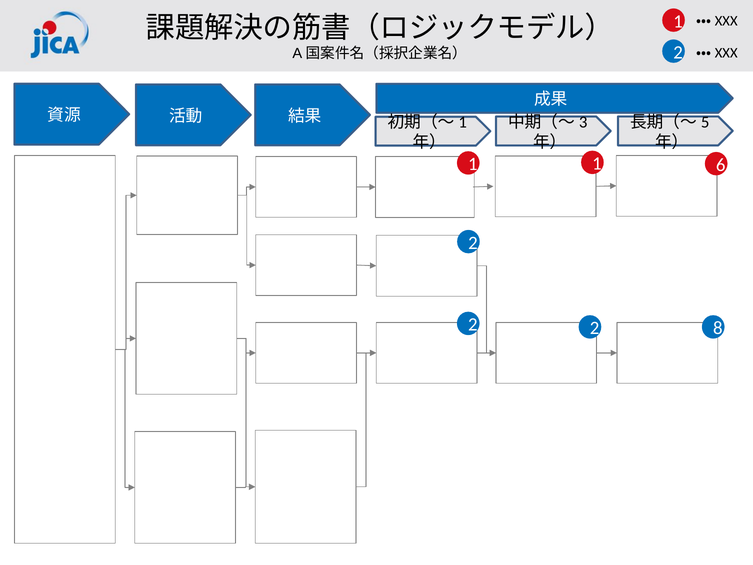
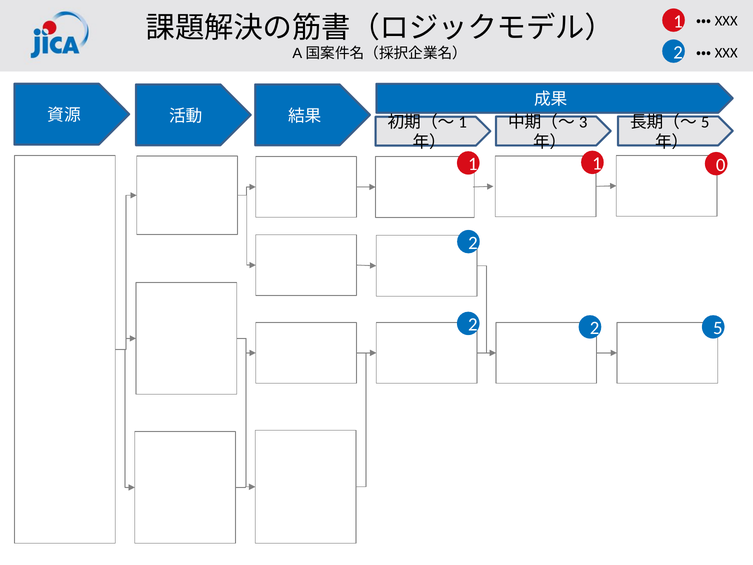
6: 6 -> 0
8: 8 -> 5
